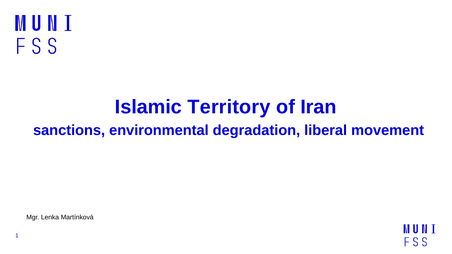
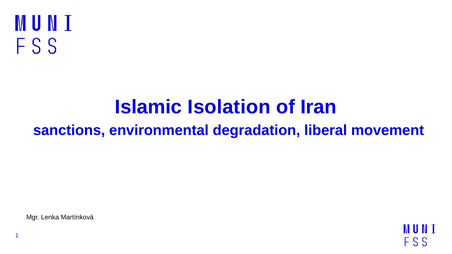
Territory: Territory -> Isolation
